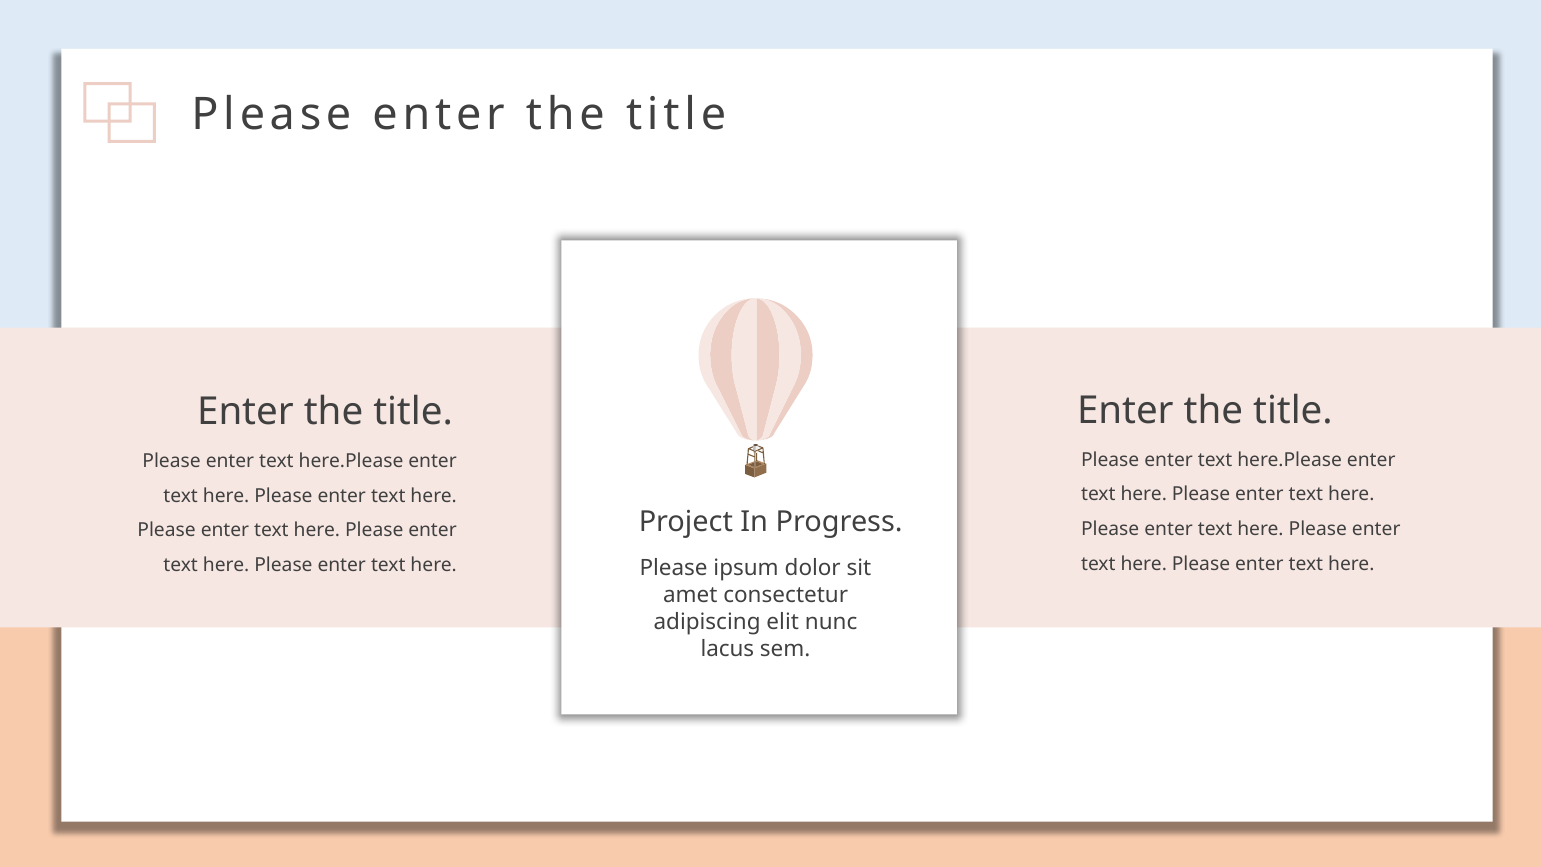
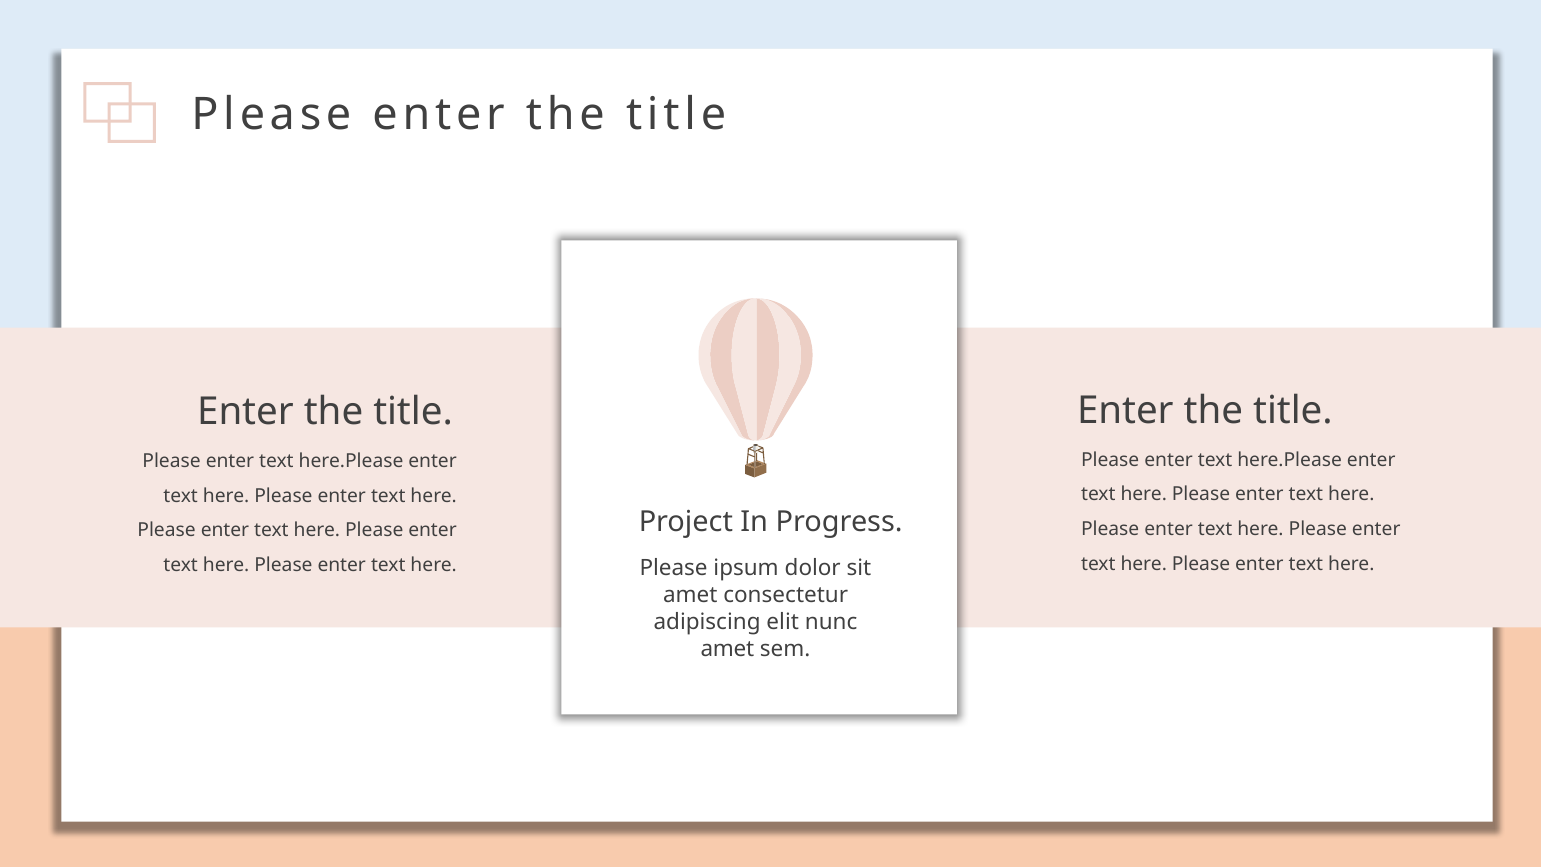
lacus at (727, 649): lacus -> amet
